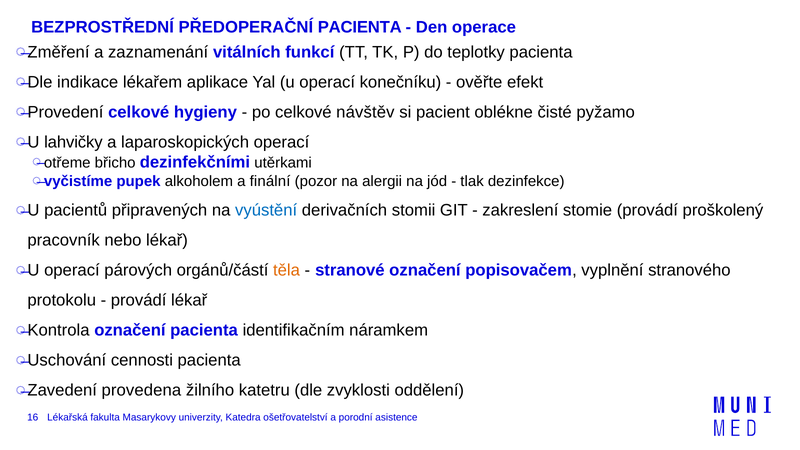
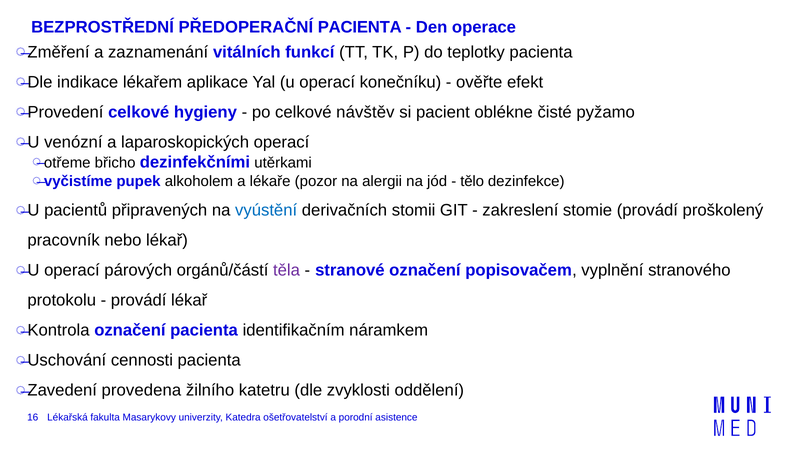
lahvičky: lahvičky -> venózní
finální: finální -> lékaře
tlak: tlak -> tělo
těla colour: orange -> purple
